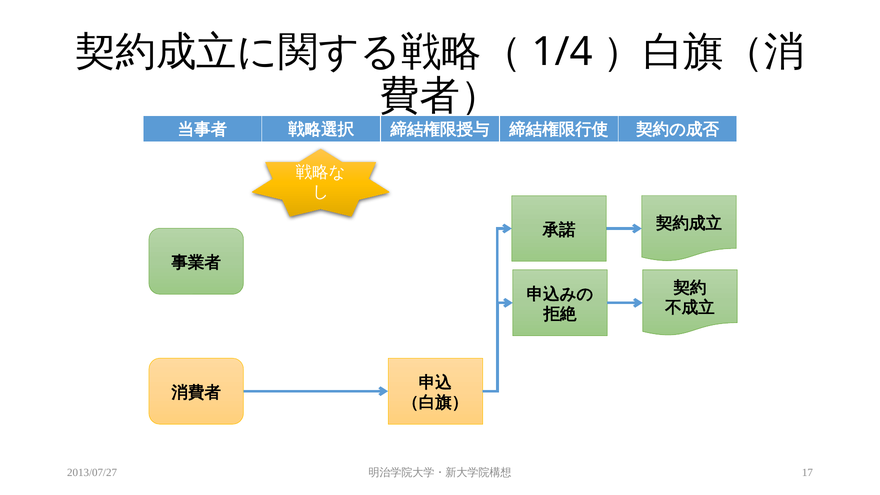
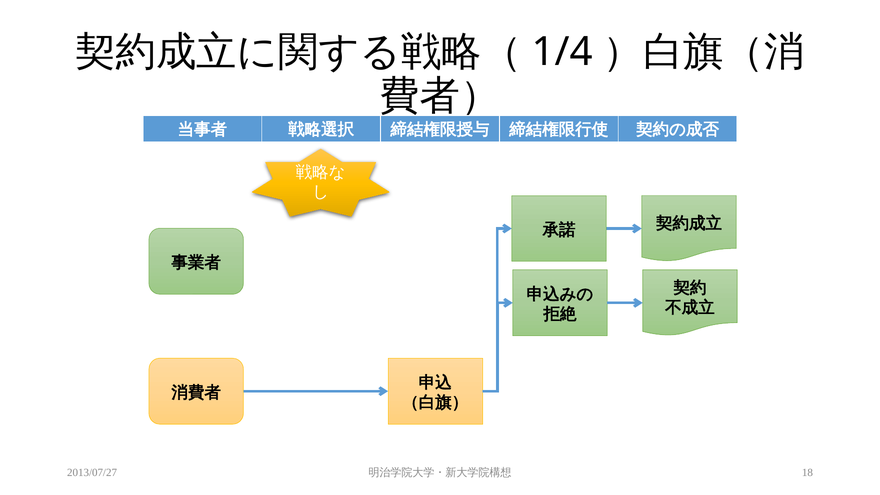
17: 17 -> 18
